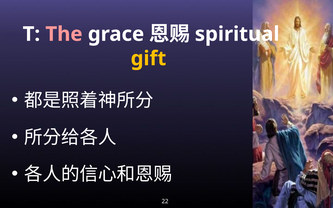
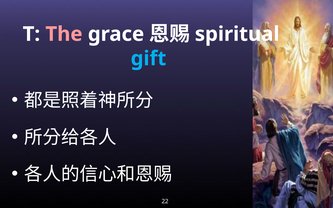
gift colour: yellow -> light blue
